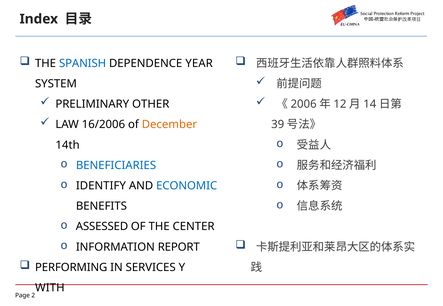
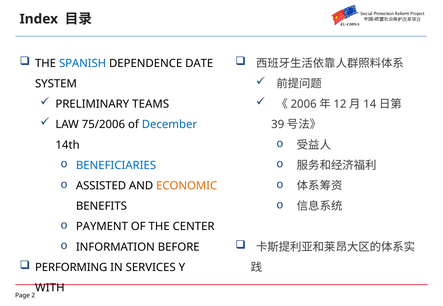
YEAR: YEAR -> DATE
OTHER: OTHER -> TEAMS
16/2006: 16/2006 -> 75/2006
December colour: orange -> blue
IDENTIFY: IDENTIFY -> ASSISTED
ECONOMIC colour: blue -> orange
ASSESSED: ASSESSED -> PAYMENT
REPORT: REPORT -> BEFORE
